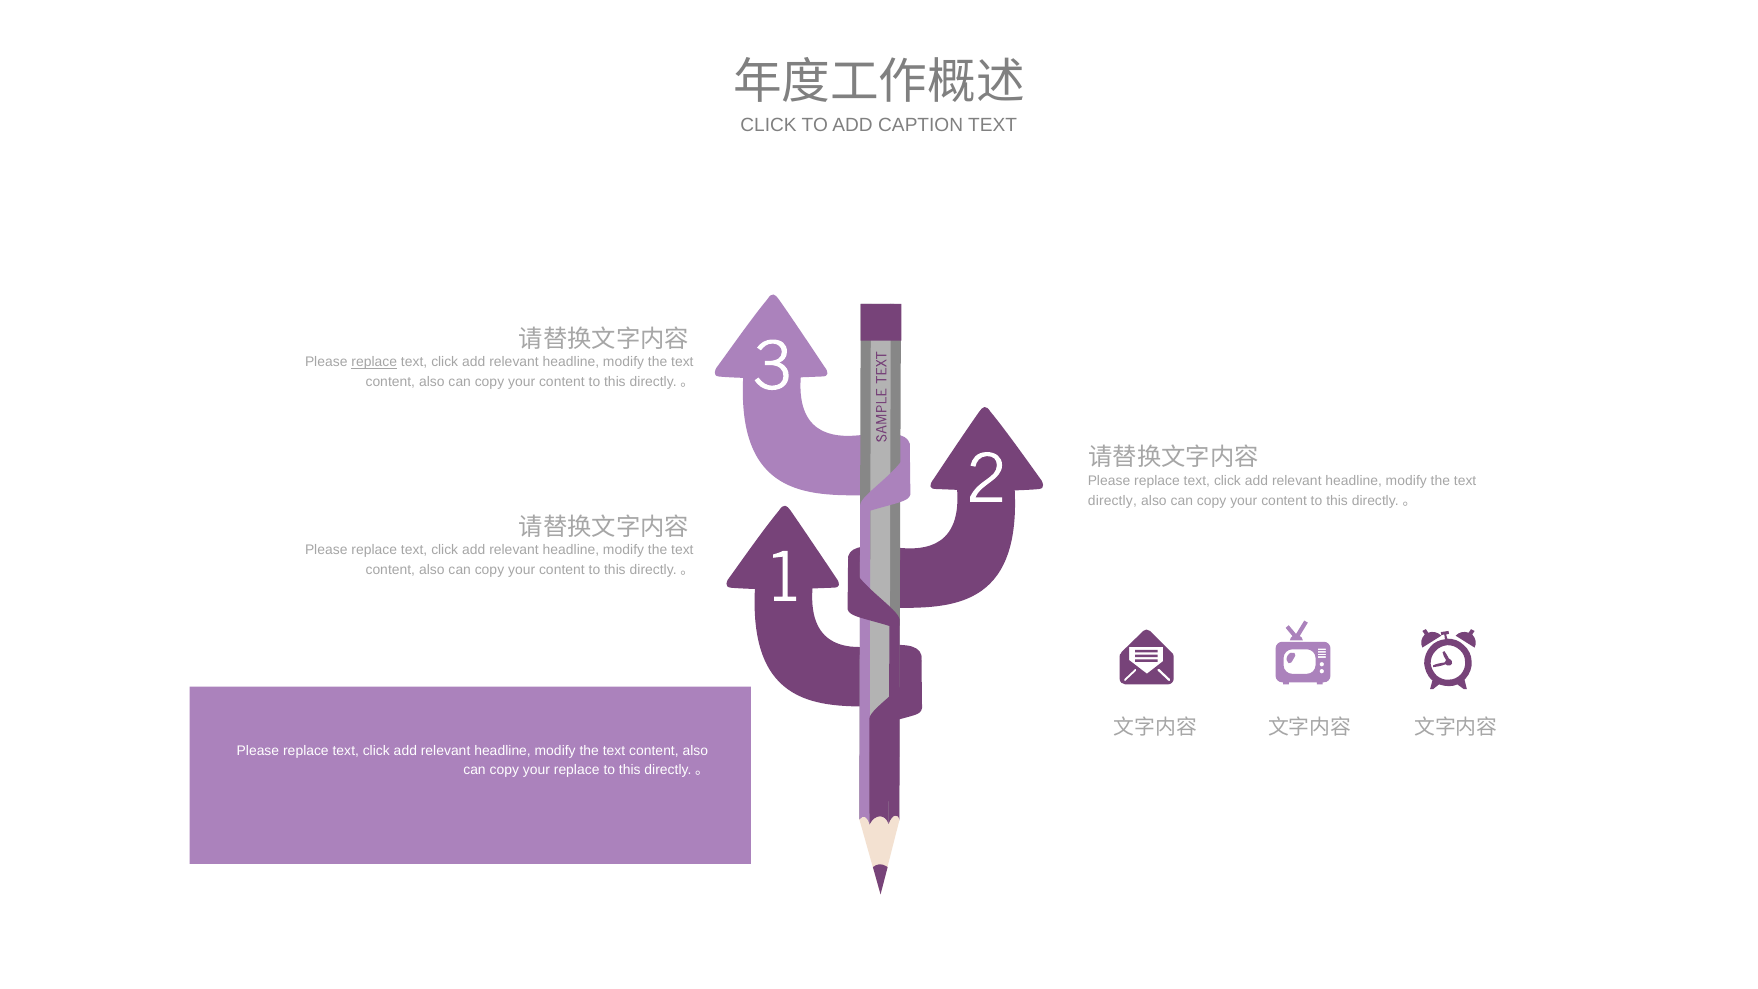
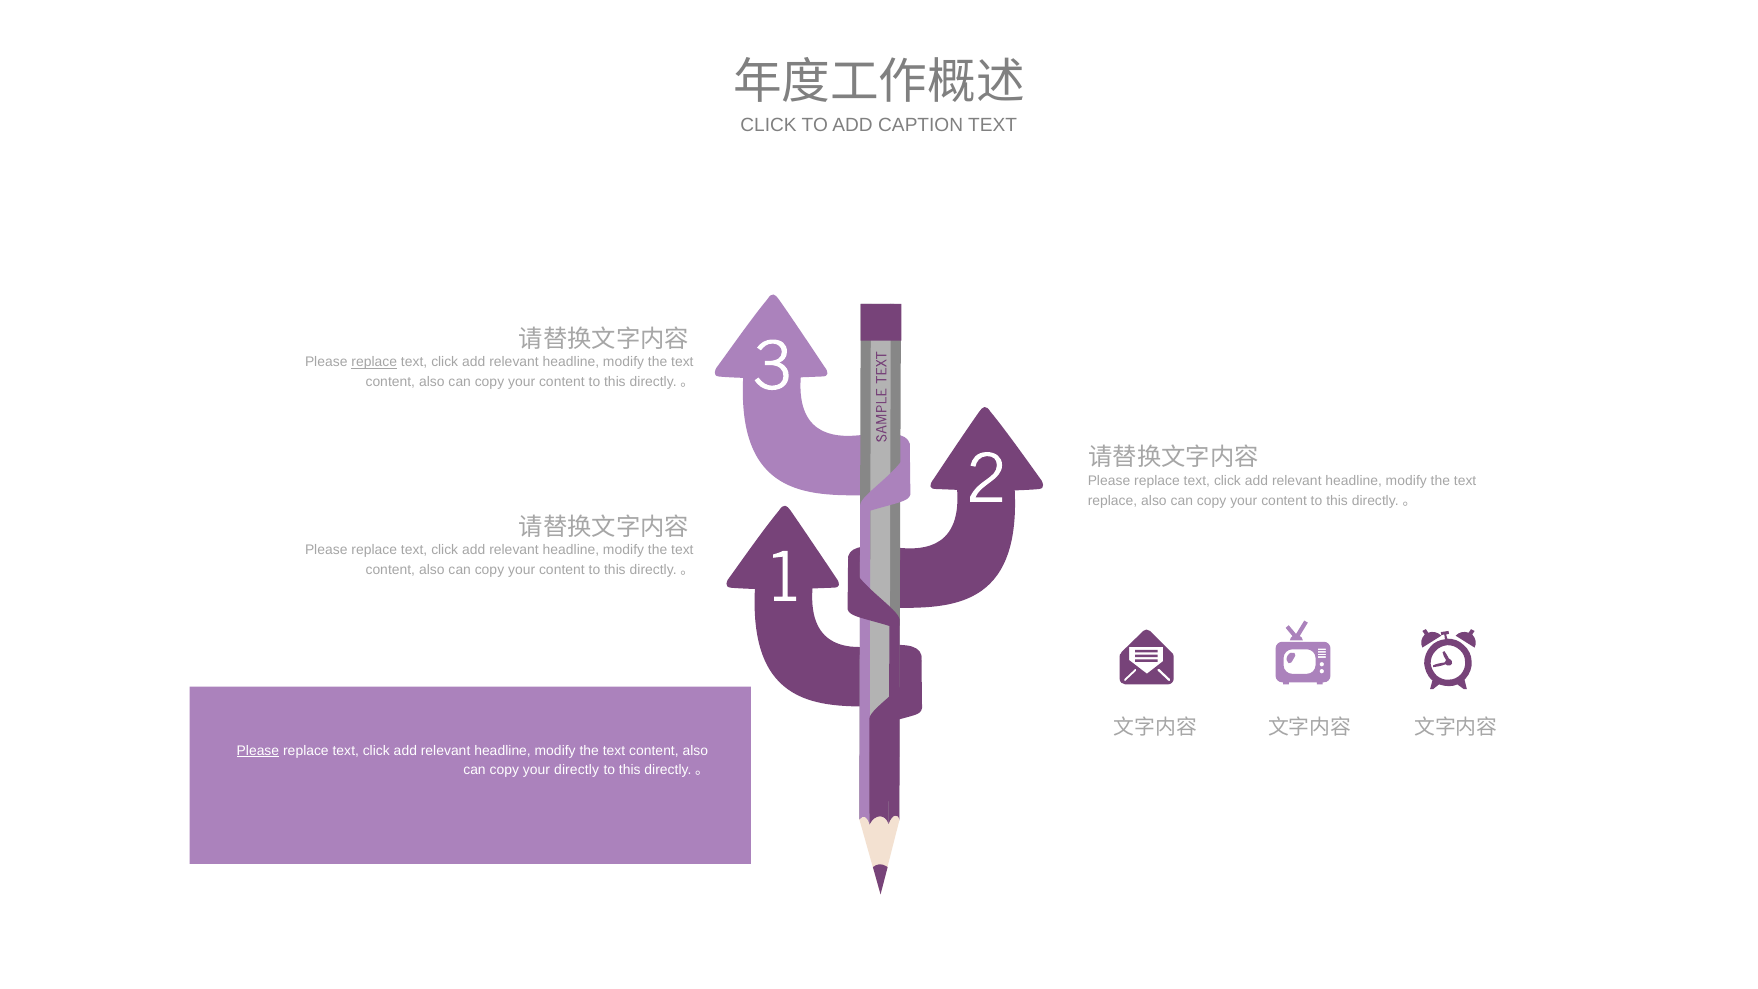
directly at (1112, 501): directly -> replace
Please at (258, 750) underline: none -> present
your replace: replace -> directly
